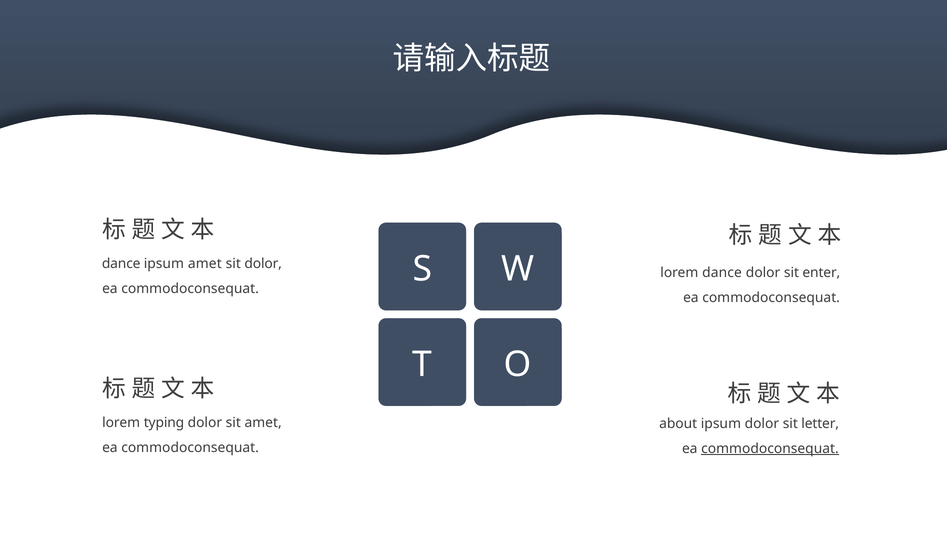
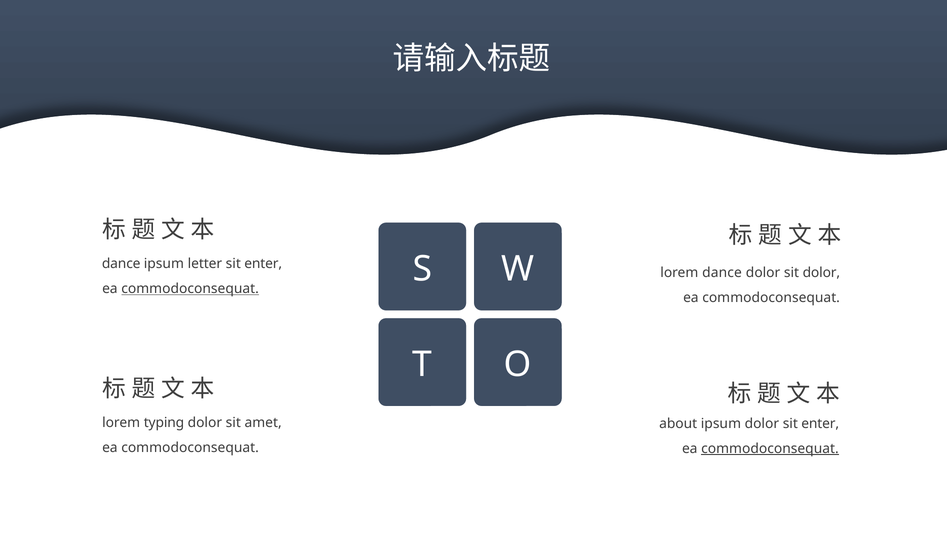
ipsum amet: amet -> letter
dolor at (263, 264): dolor -> enter
sit enter: enter -> dolor
commodoconsequat at (190, 289) underline: none -> present
dolor sit letter: letter -> enter
